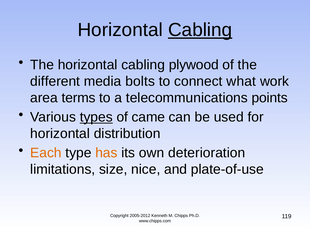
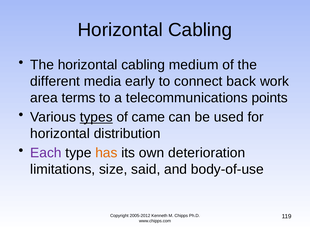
Cabling at (200, 30) underline: present -> none
plywood: plywood -> medium
bolts: bolts -> early
what: what -> back
Each colour: orange -> purple
nice: nice -> said
plate-of-use: plate-of-use -> body-of-use
